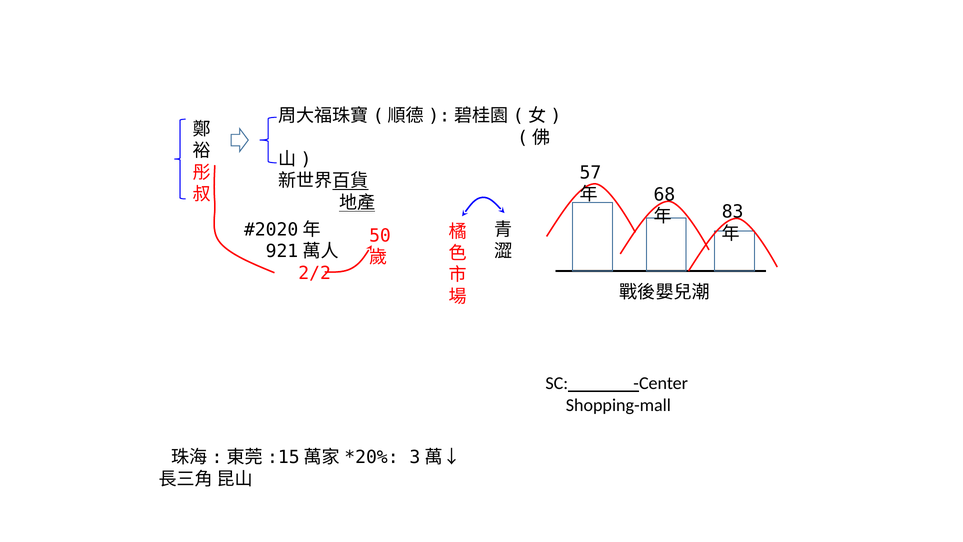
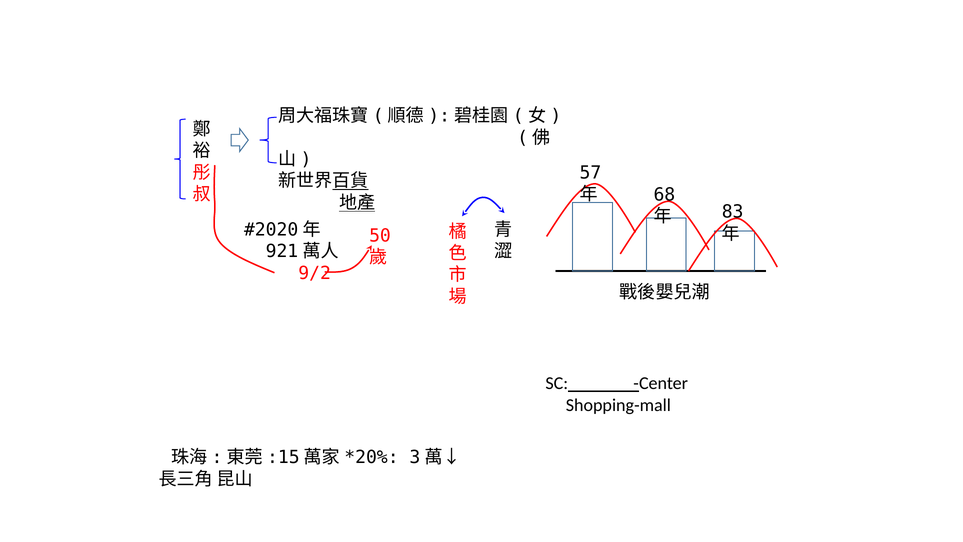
2/2: 2/2 -> 9/2
